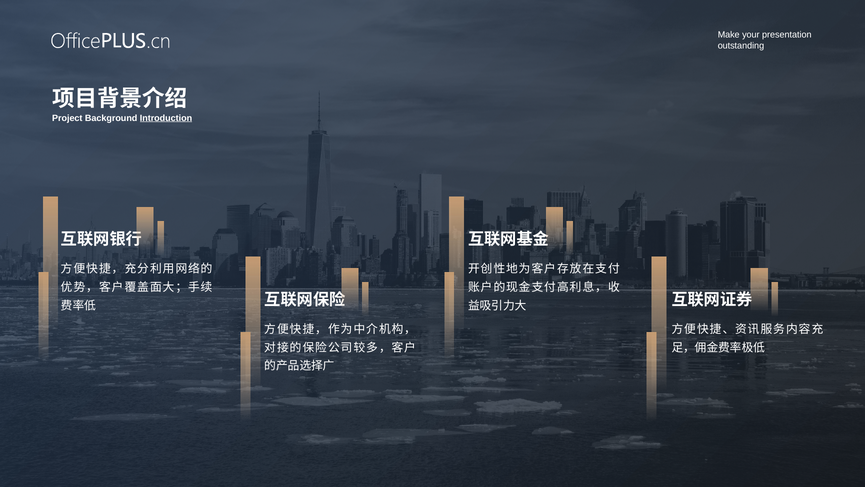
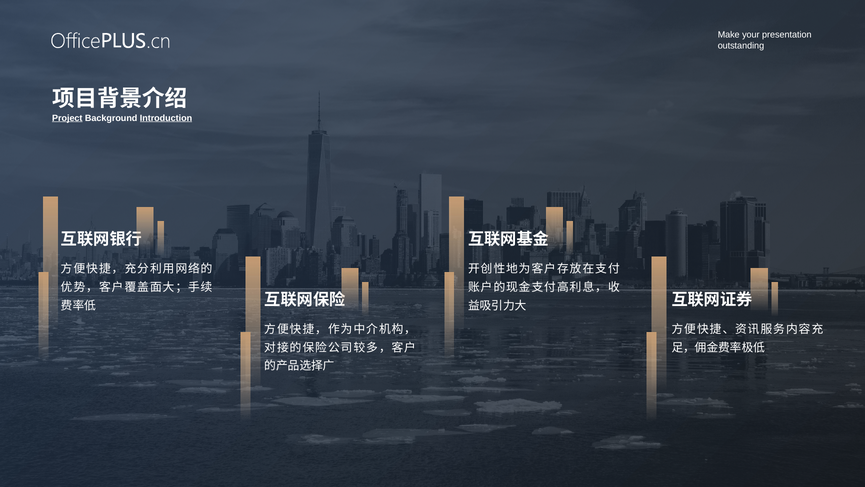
Project underline: none -> present
